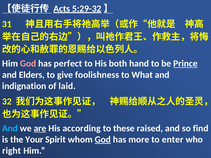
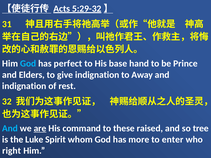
God at (28, 64) colour: pink -> light blue
both: both -> base
Prince underline: present -> none
give foolishness: foolishness -> indignation
What: What -> Away
laid: laid -> rest
according: according -> command
find: find -> tree
Your: Your -> Luke
God at (103, 140) underline: present -> none
